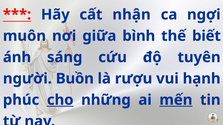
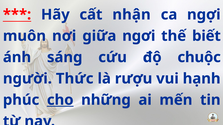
bình: bình -> ngơi
tuyên: tuyên -> chuộc
Buồn: Buồn -> Thức
mến underline: present -> none
